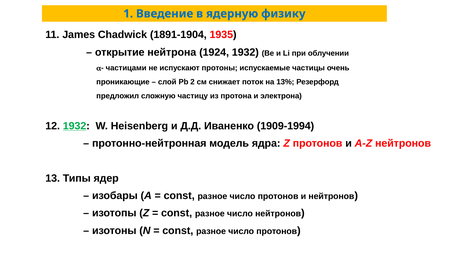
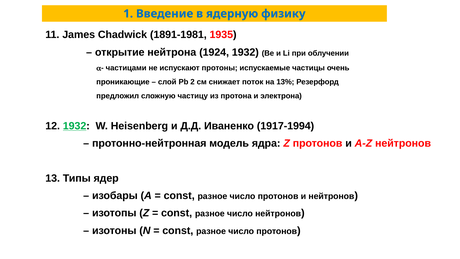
1891-1904: 1891-1904 -> 1891-1981
1909-1994: 1909-1994 -> 1917-1994
